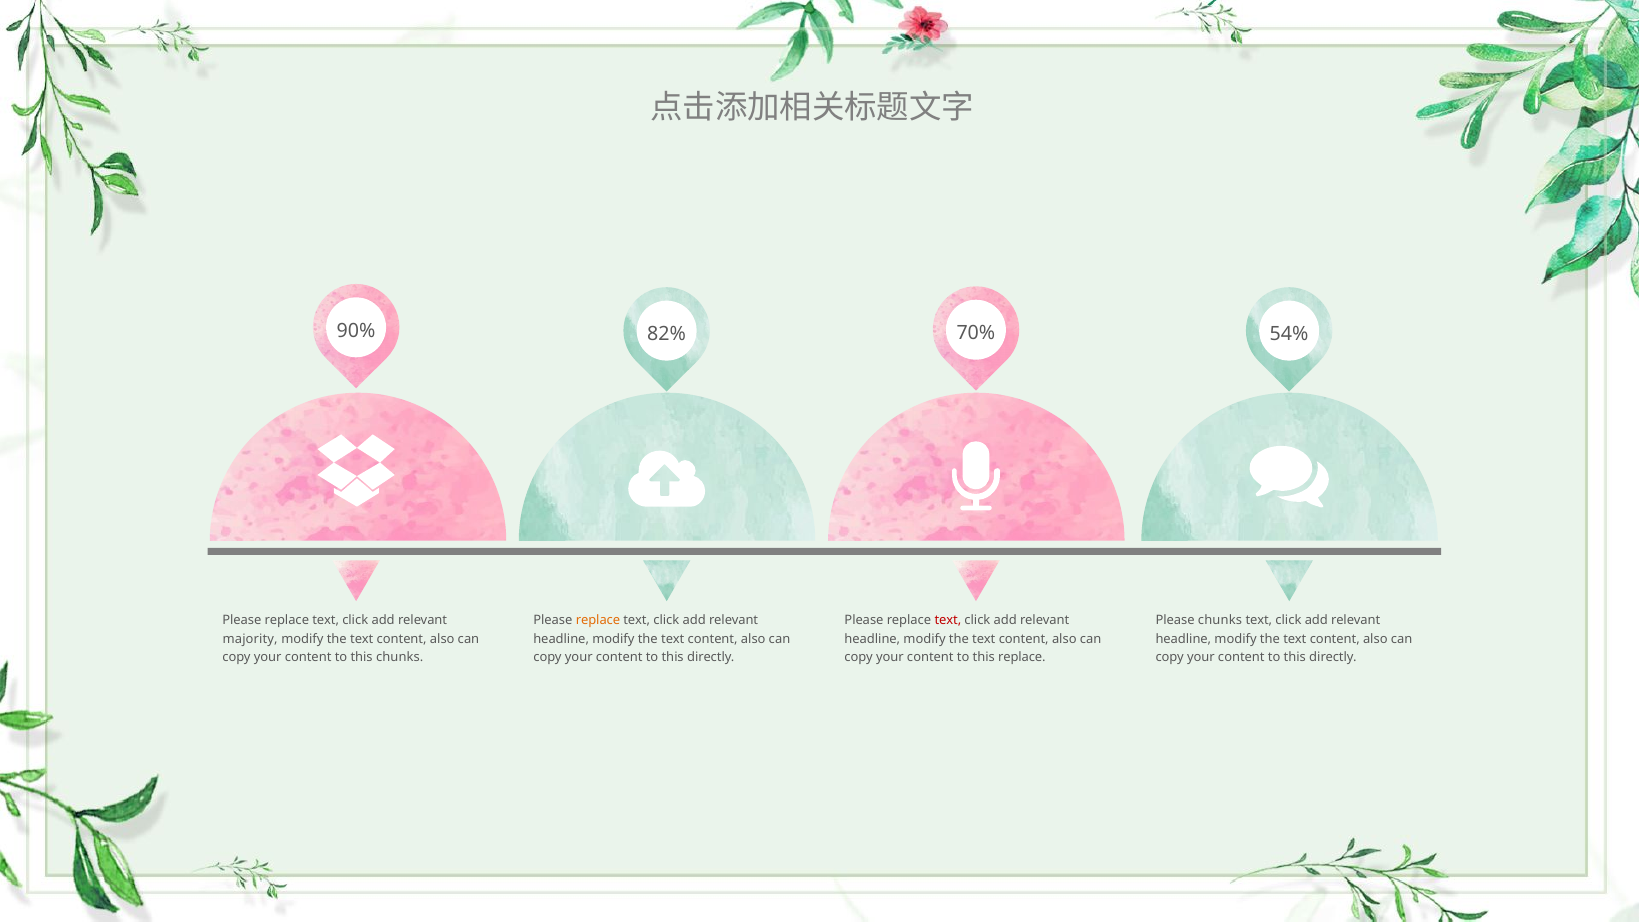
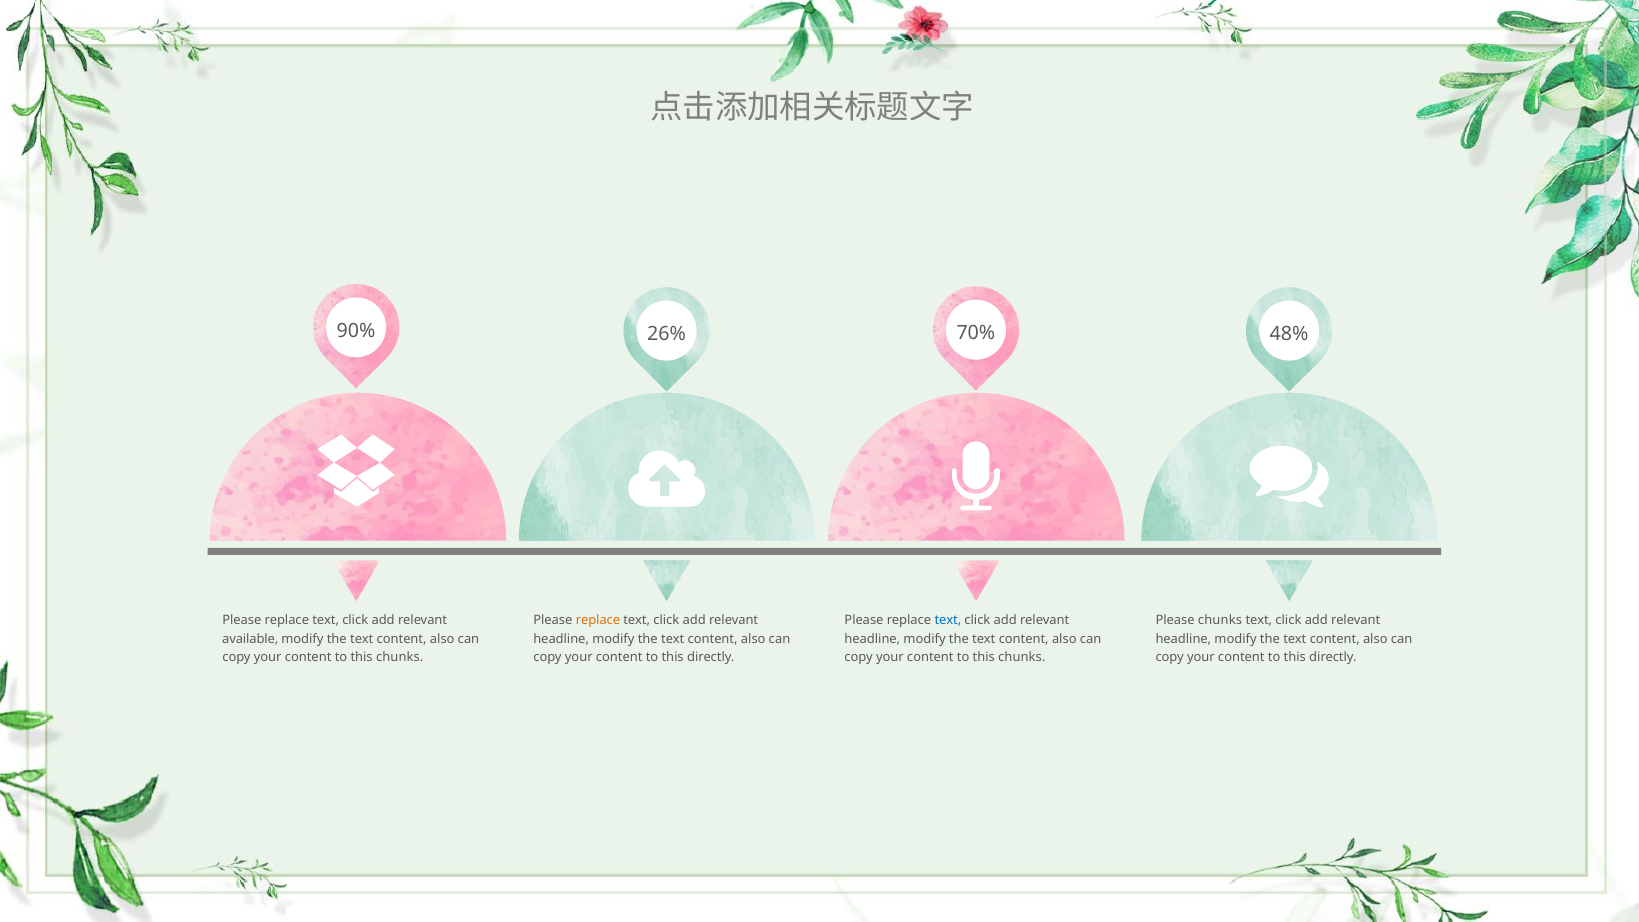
82%: 82% -> 26%
54%: 54% -> 48%
text at (948, 620) colour: red -> blue
majority: majority -> available
replace at (1022, 657): replace -> chunks
